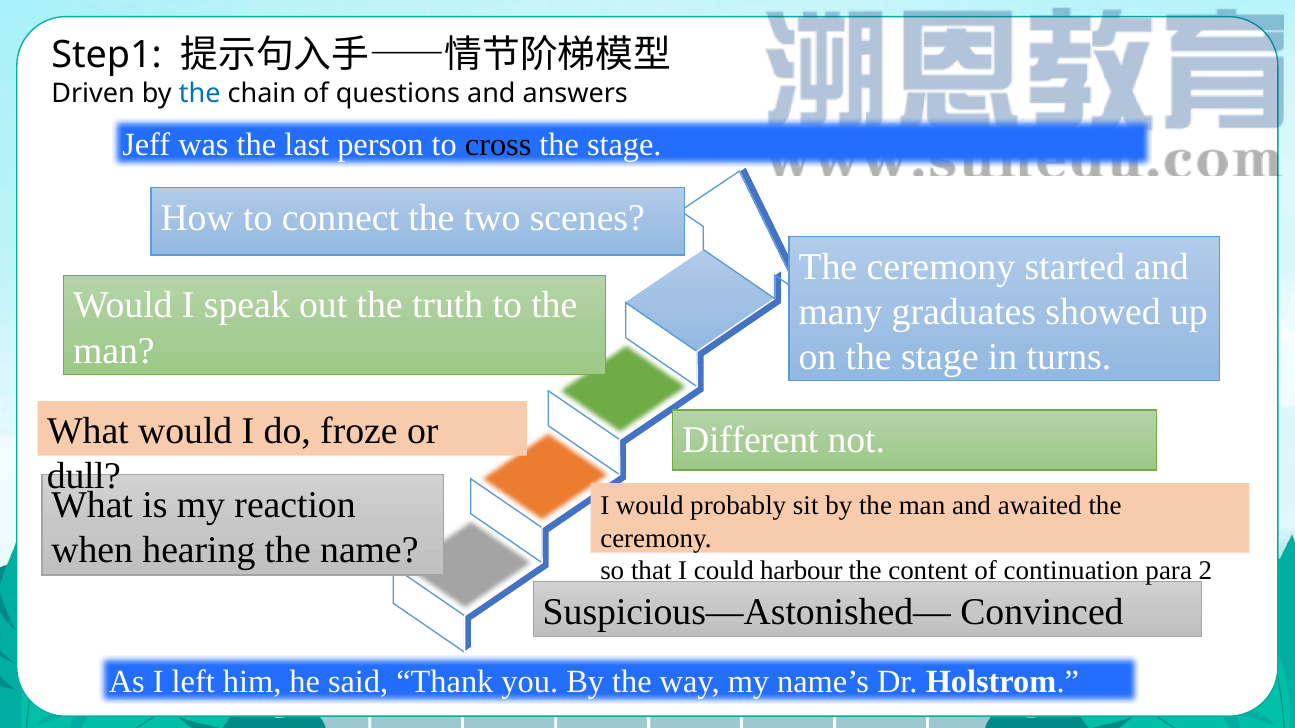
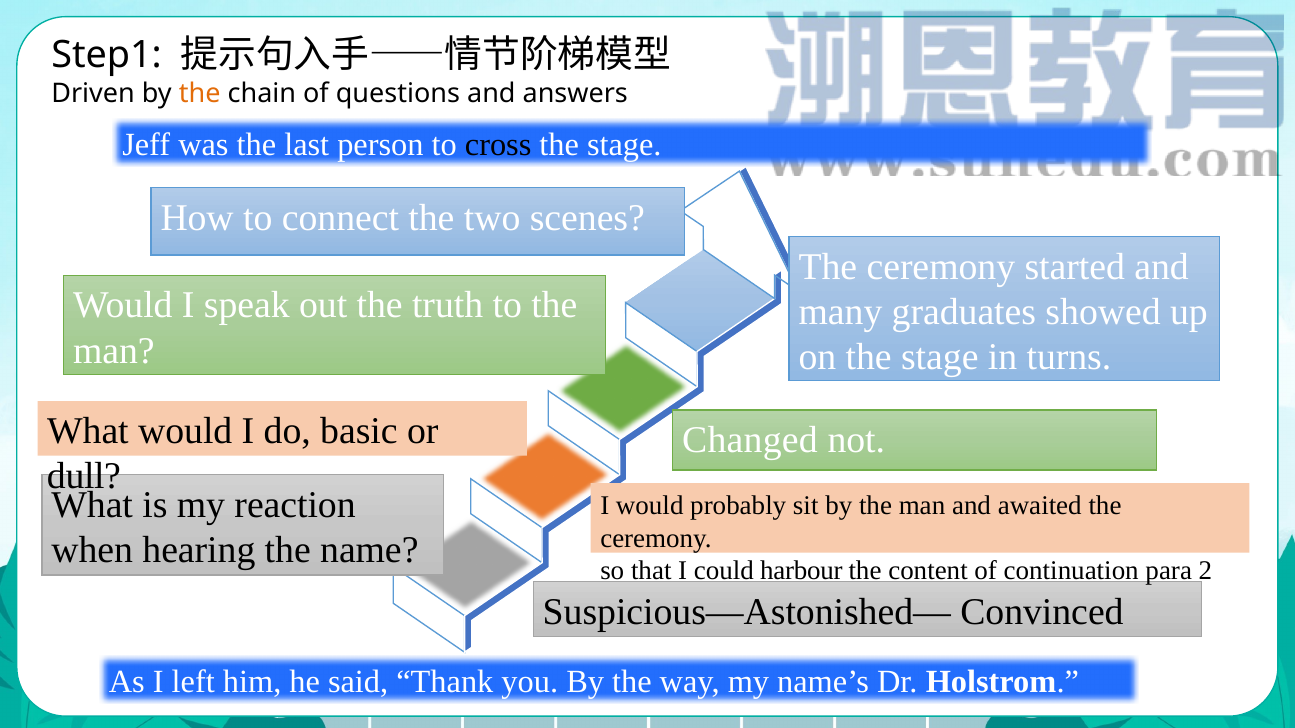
the at (200, 93) colour: blue -> orange
froze: froze -> basic
Different: Different -> Changed
